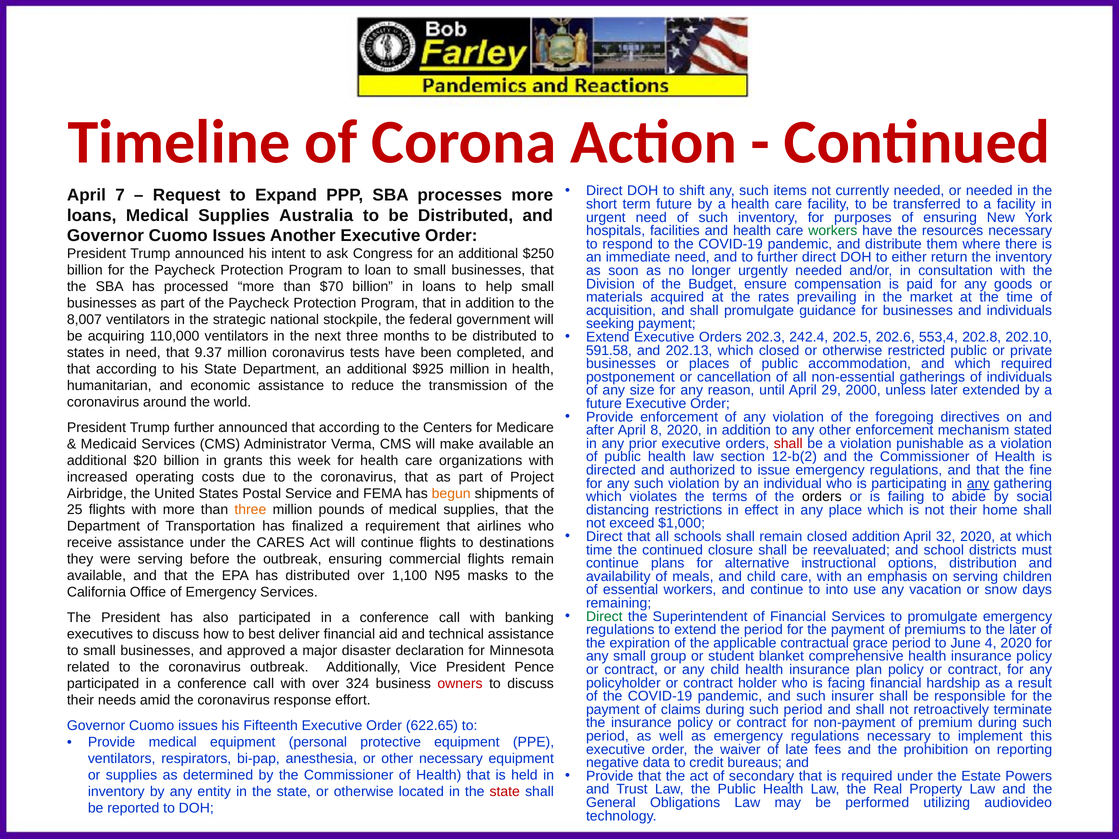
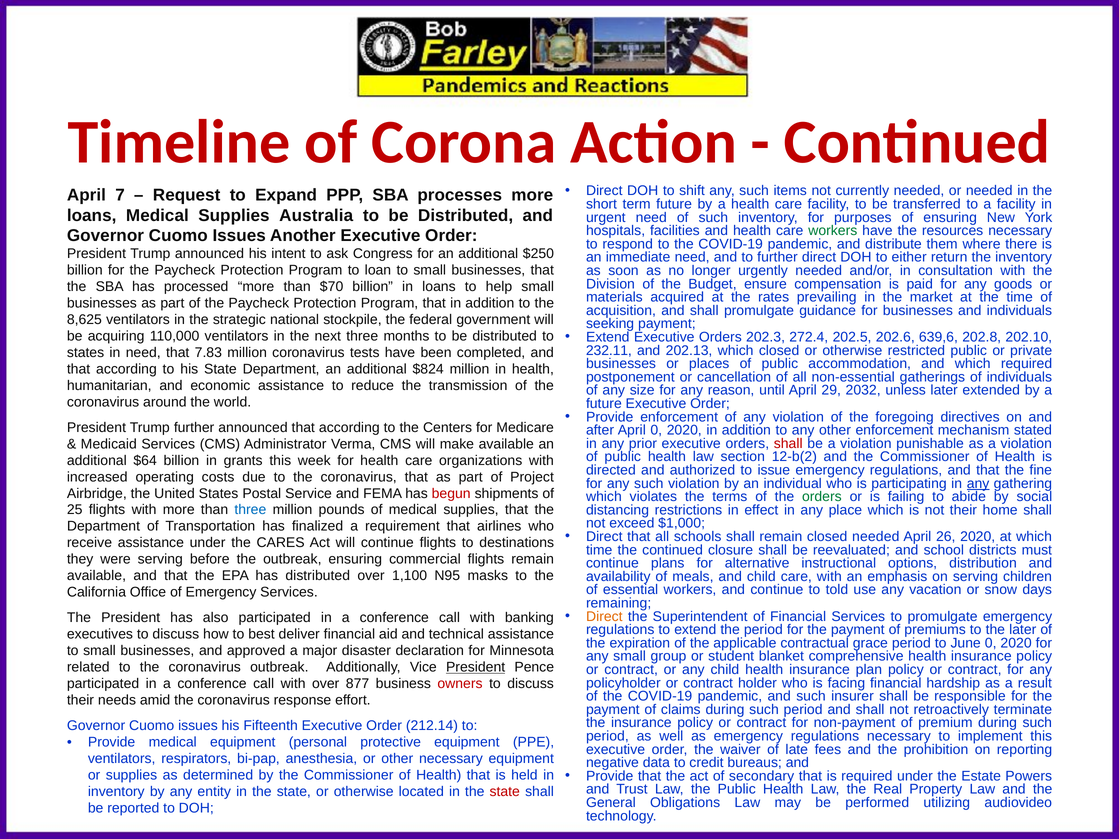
8,007: 8,007 -> 8,625
242.4: 242.4 -> 272.4
553,4: 553,4 -> 639,6
591.58: 591.58 -> 232.11
9.37: 9.37 -> 7.83
$925: $925 -> $824
2000: 2000 -> 2032
April 8: 8 -> 0
$20: $20 -> $64
begun colour: orange -> red
orders at (822, 497) colour: black -> green
three at (250, 510) colour: orange -> blue
closed addition: addition -> needed
32: 32 -> 26
into: into -> told
Direct at (604, 617) colour: green -> orange
June 4: 4 -> 0
President at (476, 667) underline: none -> present
324: 324 -> 877
622.65: 622.65 -> 212.14
